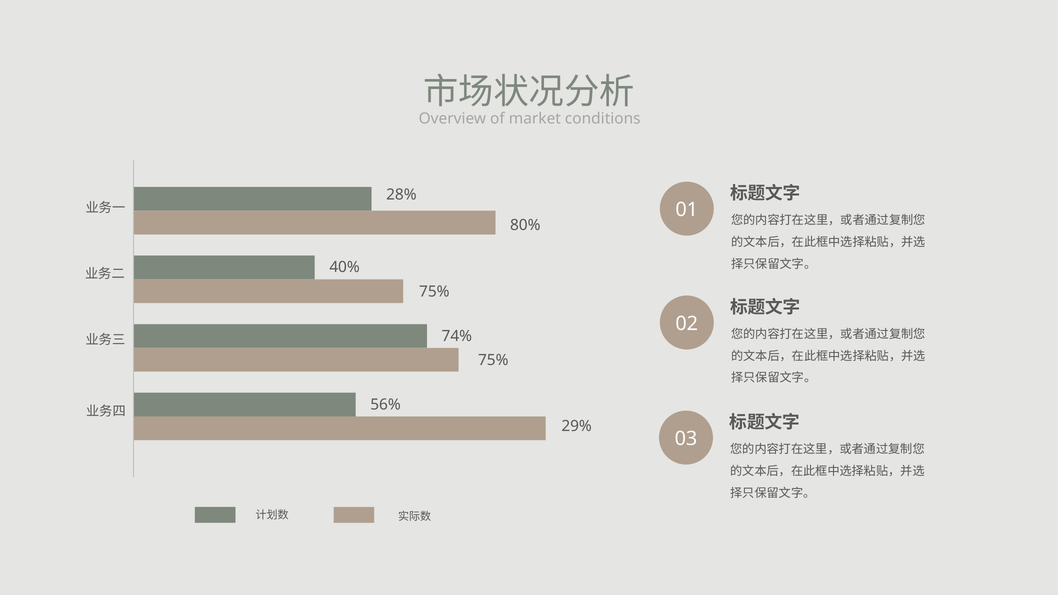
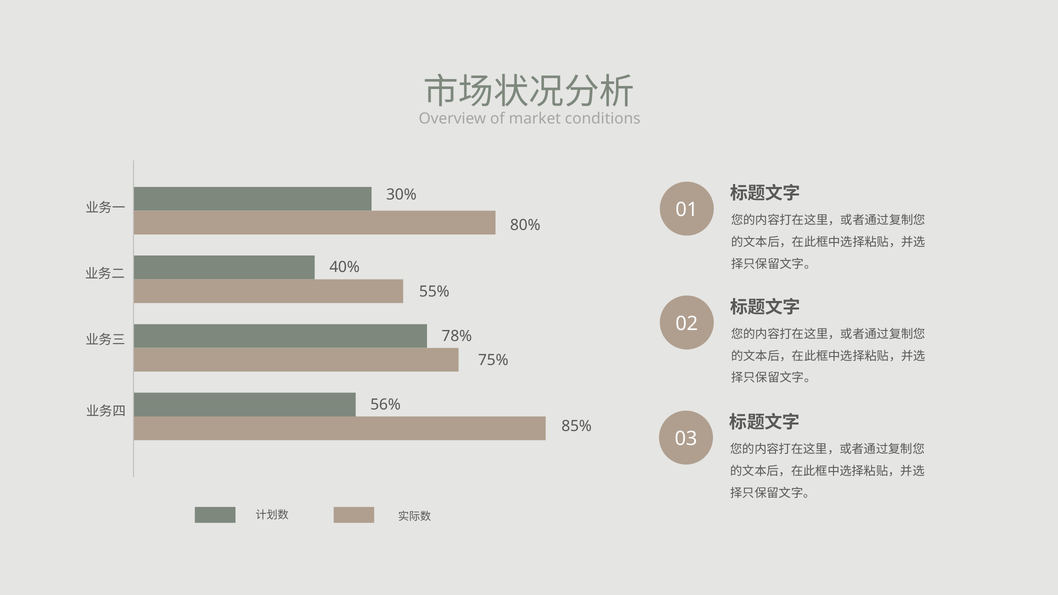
28%: 28% -> 30%
75% at (434, 292): 75% -> 55%
74%: 74% -> 78%
29%: 29% -> 85%
